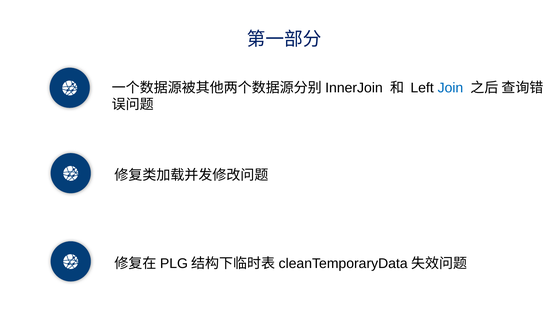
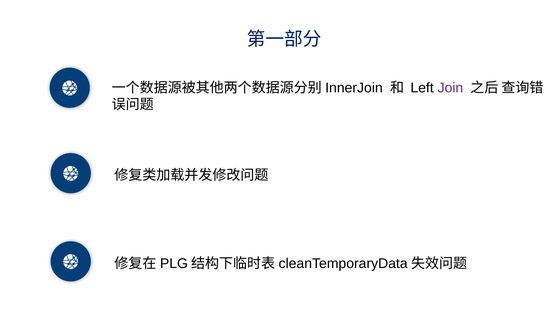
Join colour: blue -> purple
